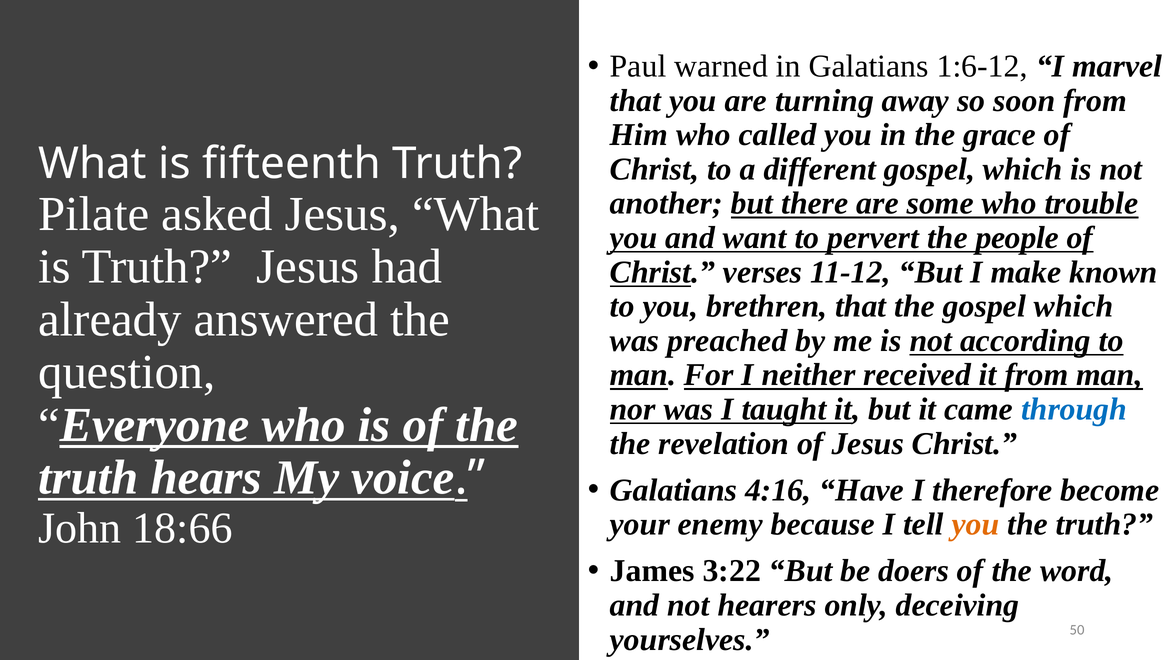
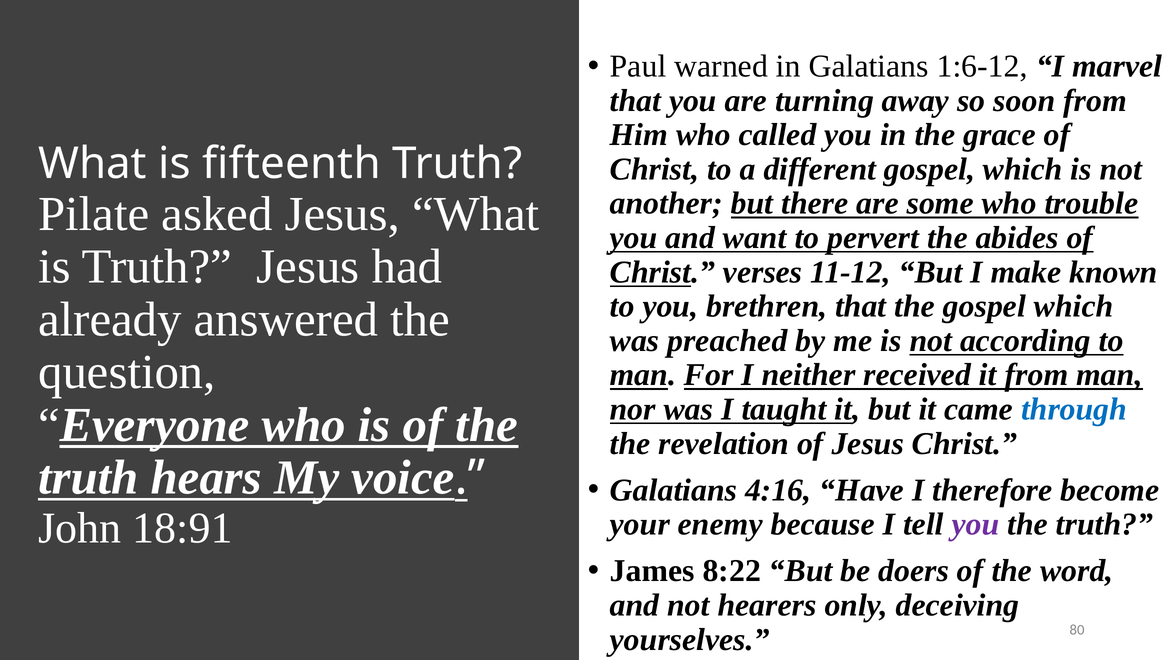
people: people -> abides
18:66: 18:66 -> 18:91
you at (976, 525) colour: orange -> purple
3:22: 3:22 -> 8:22
50: 50 -> 80
